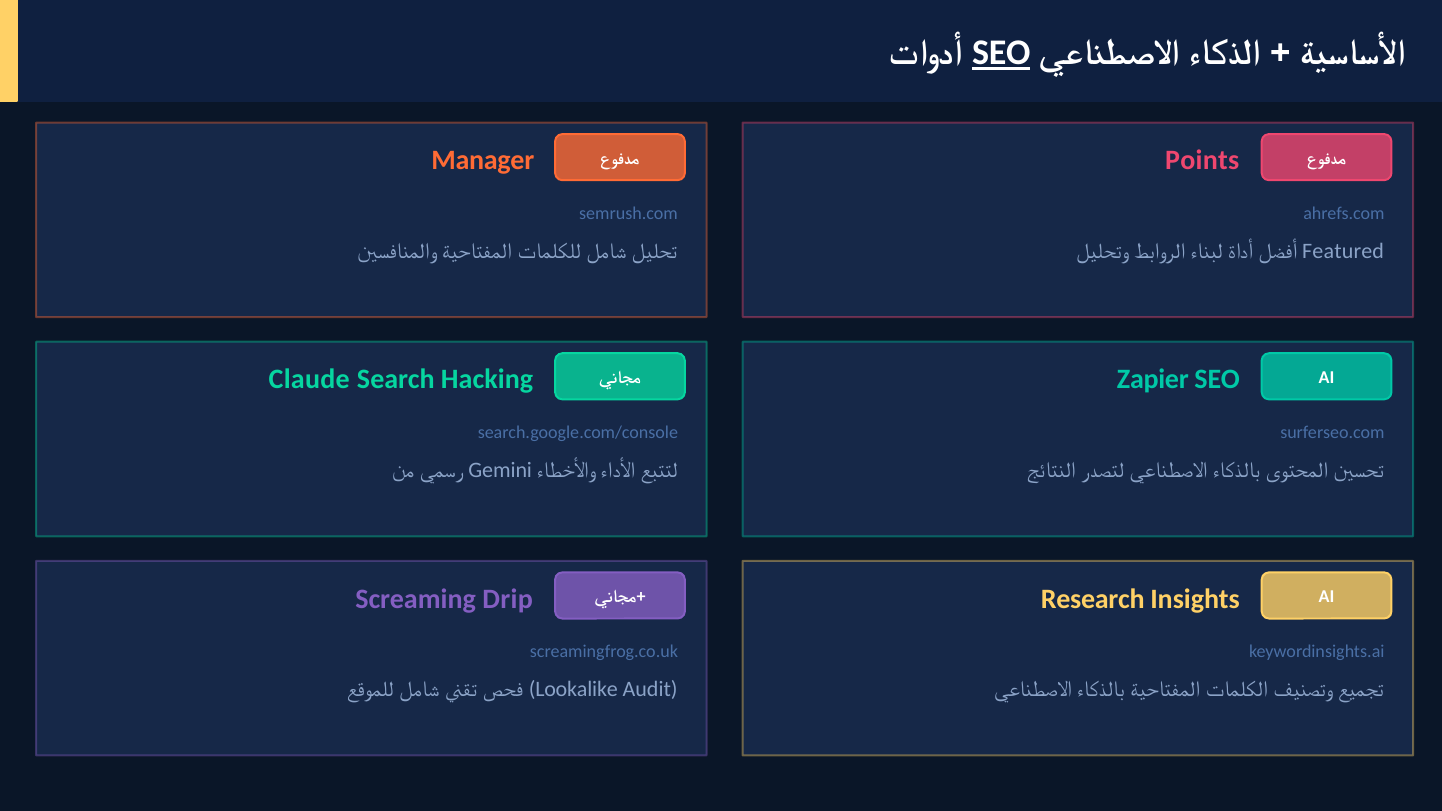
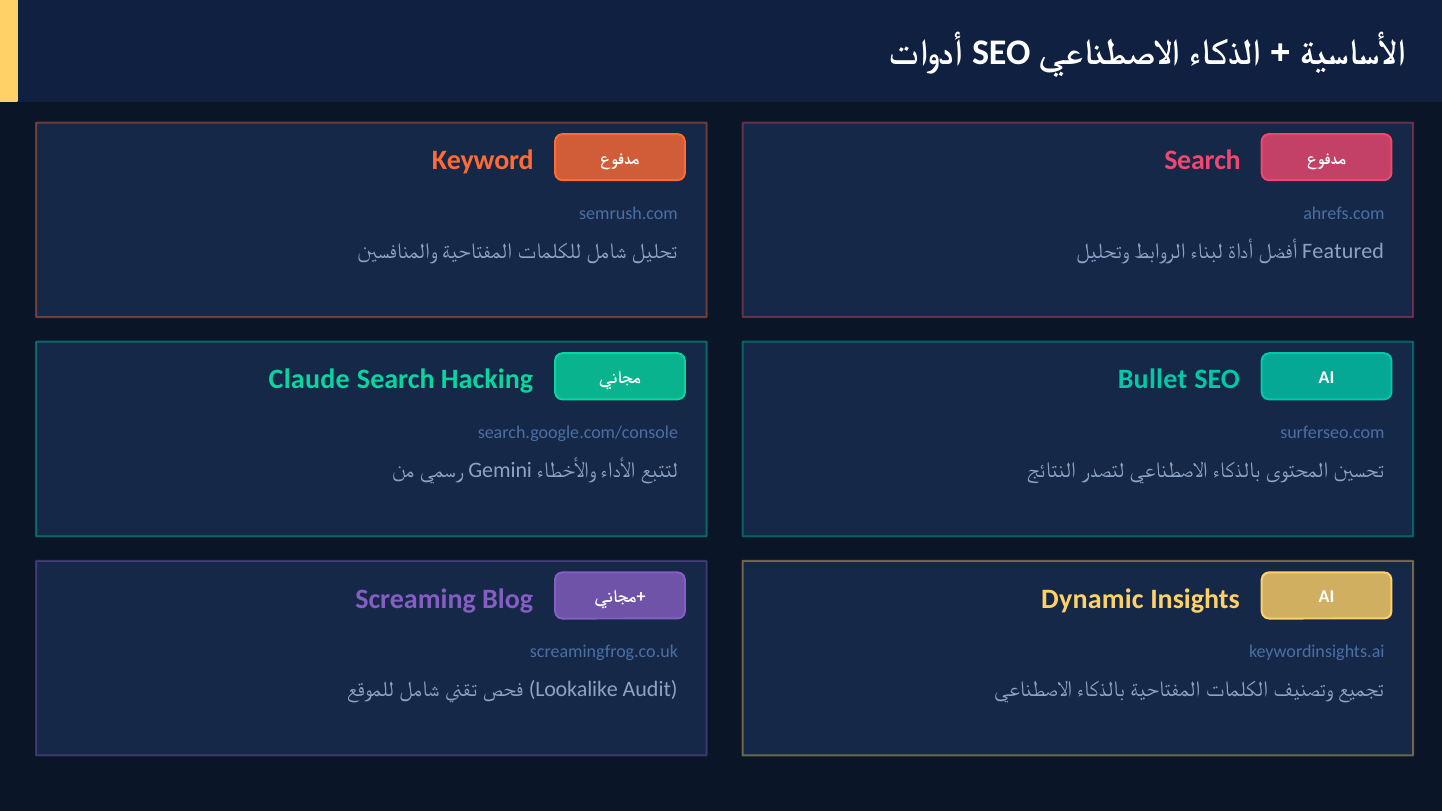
SEO at (1001, 53) underline: present -> none
Manager: Manager -> Keyword
Points at (1202, 160): Points -> Search
Zapier: Zapier -> Bullet
Drip: Drip -> Blog
Research: Research -> Dynamic
